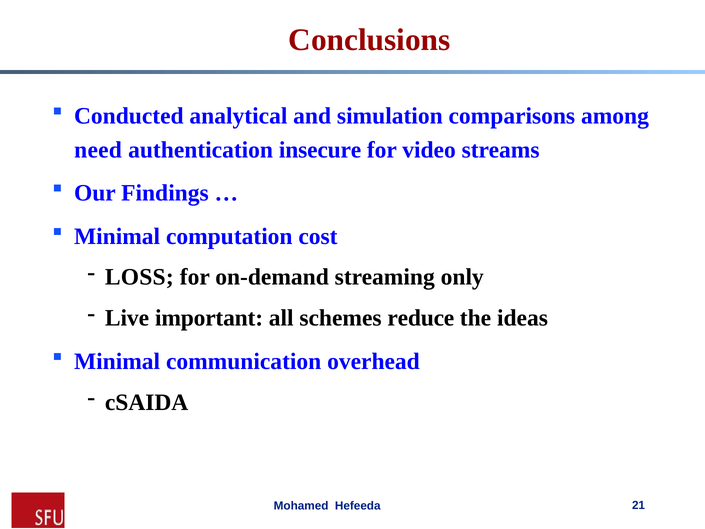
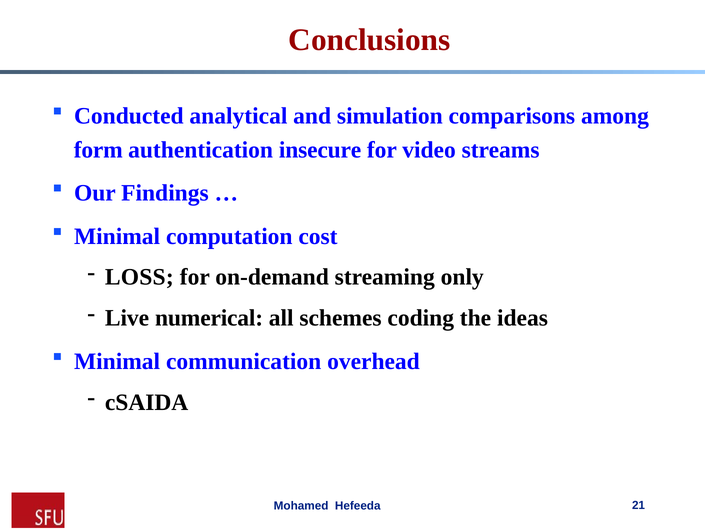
need: need -> form
important: important -> numerical
reduce: reduce -> coding
